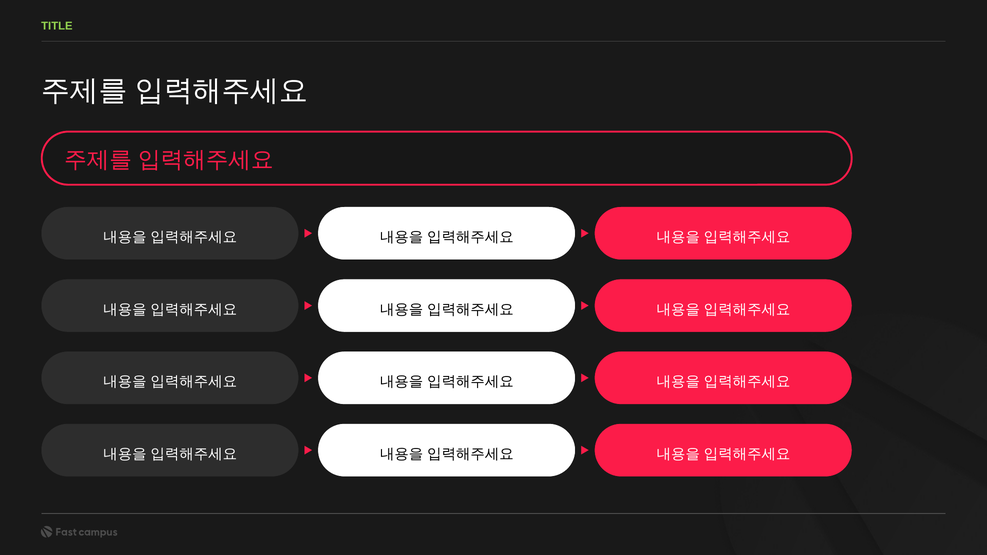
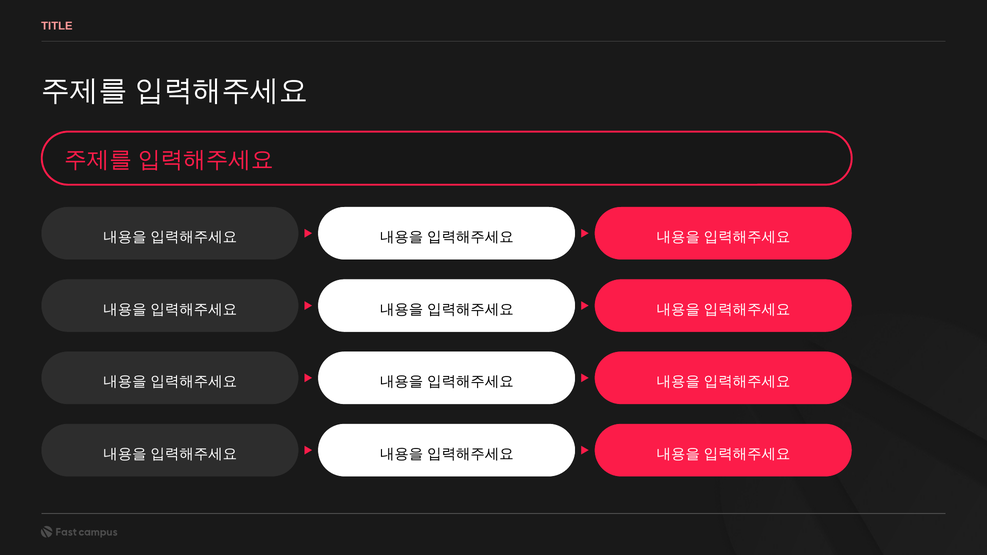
TITLE colour: light green -> pink
